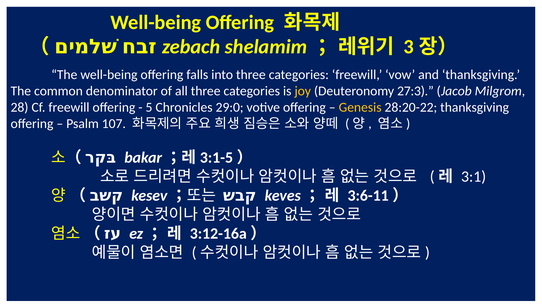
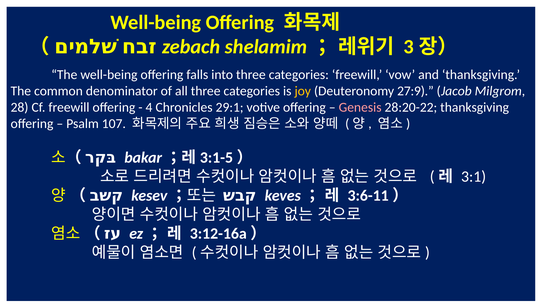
27:3: 27:3 -> 27:9
5: 5 -> 4
29:0: 29:0 -> 29:1
Genesis colour: yellow -> pink
